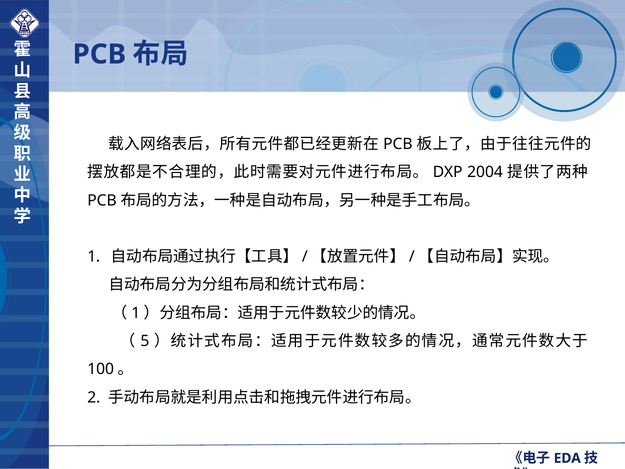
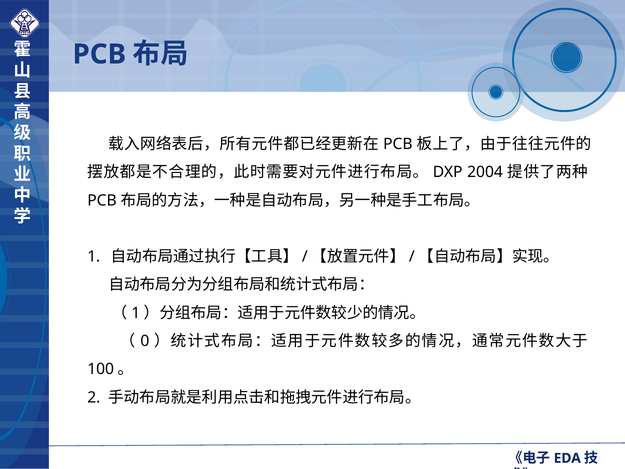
5: 5 -> 0
